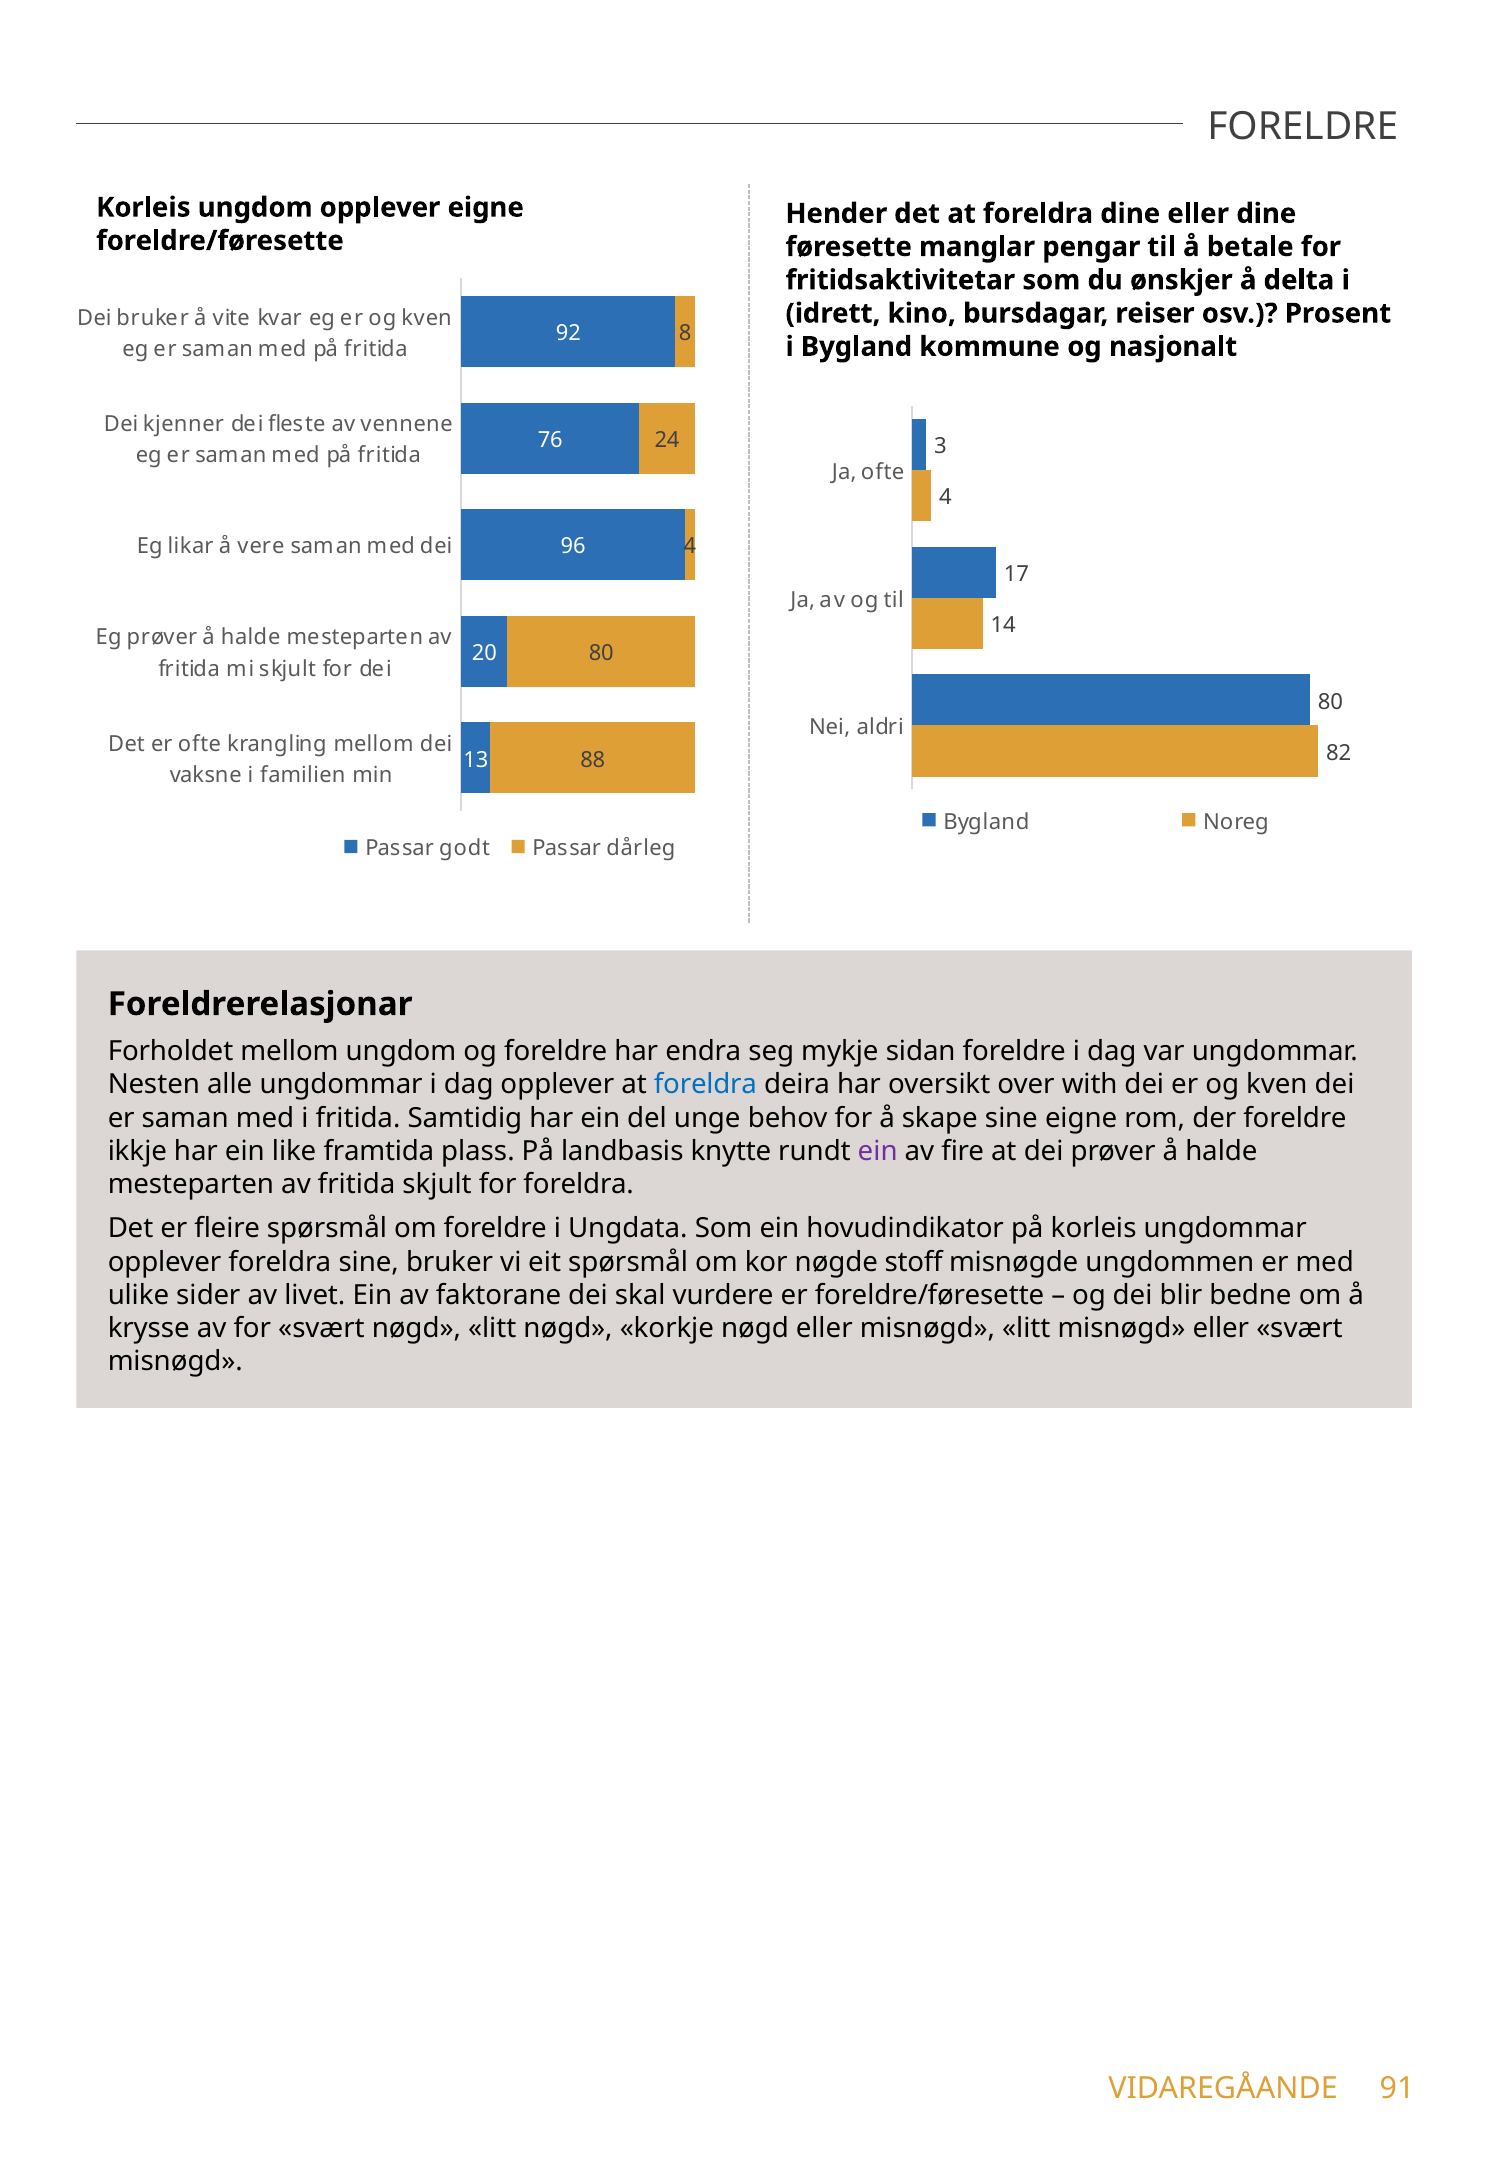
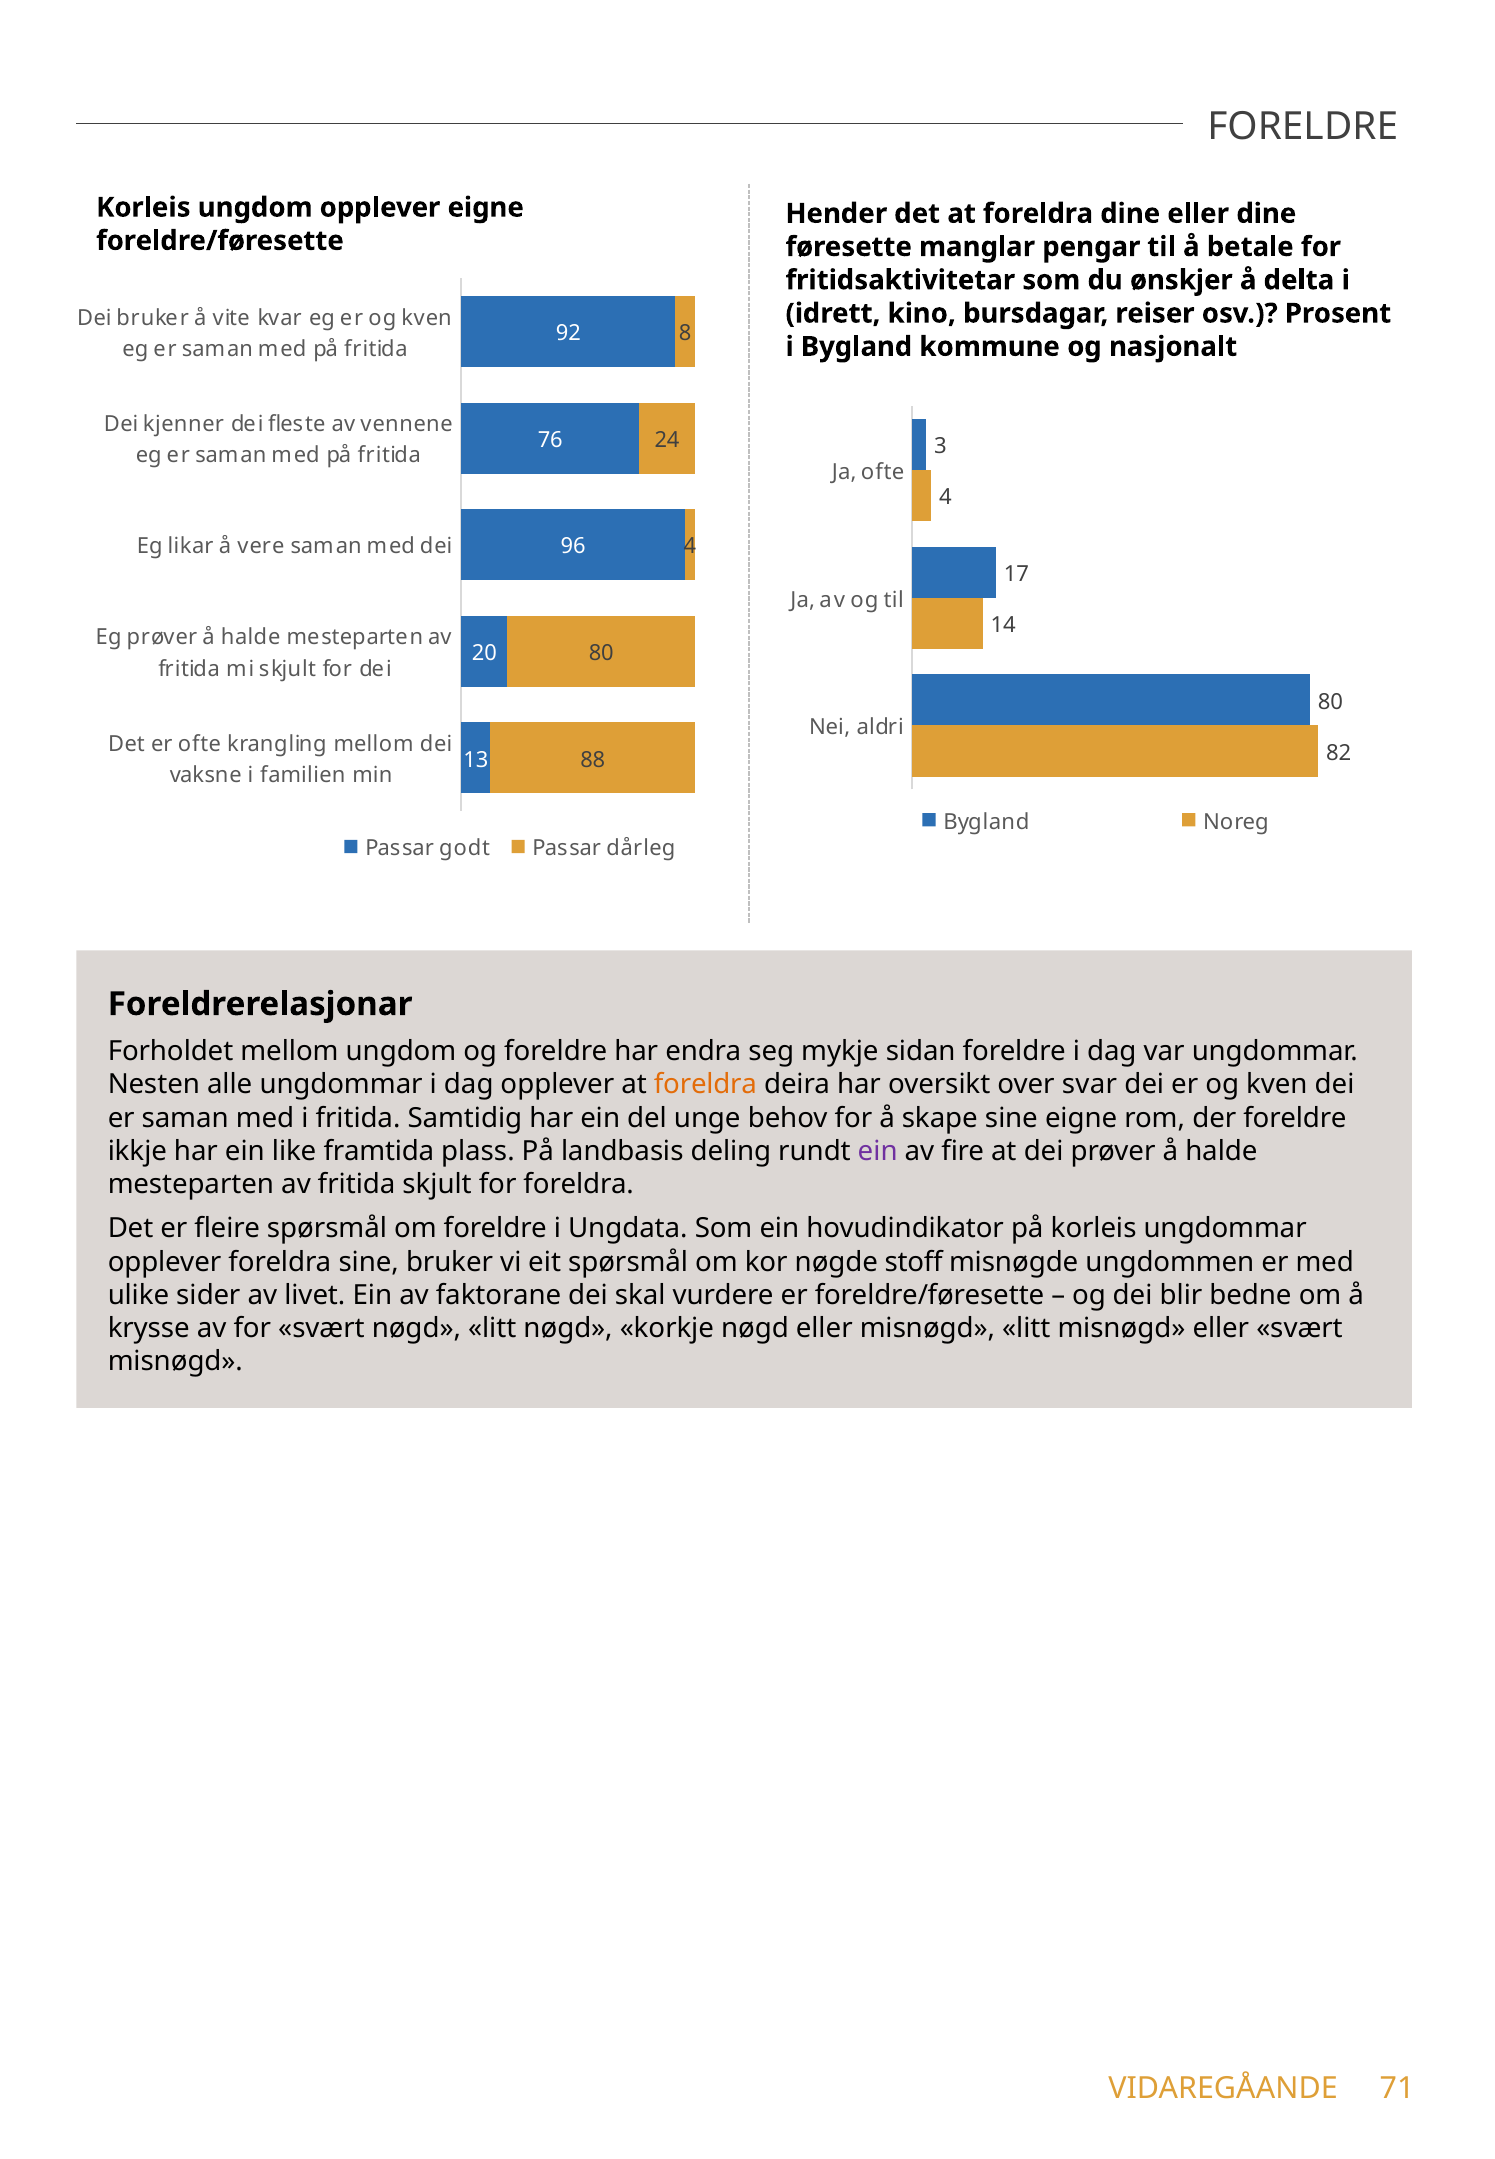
foreldra at (705, 1085) colour: blue -> orange
with: with -> svar
knytte: knytte -> deling
91: 91 -> 71
